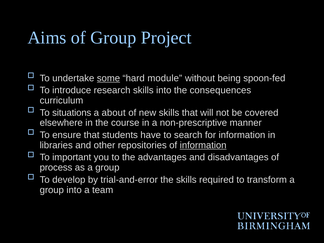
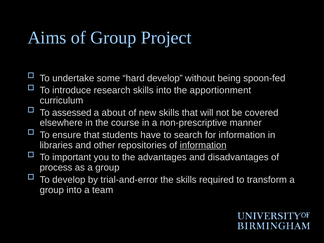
some underline: present -> none
hard module: module -> develop
consequences: consequences -> apportionment
situations: situations -> assessed
